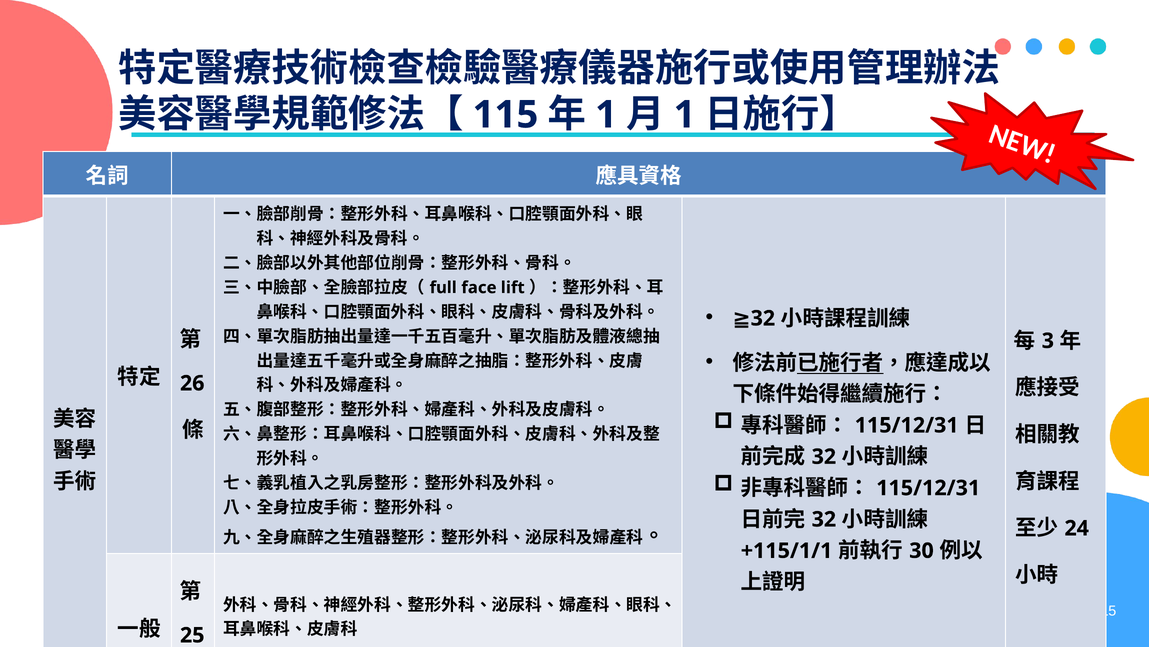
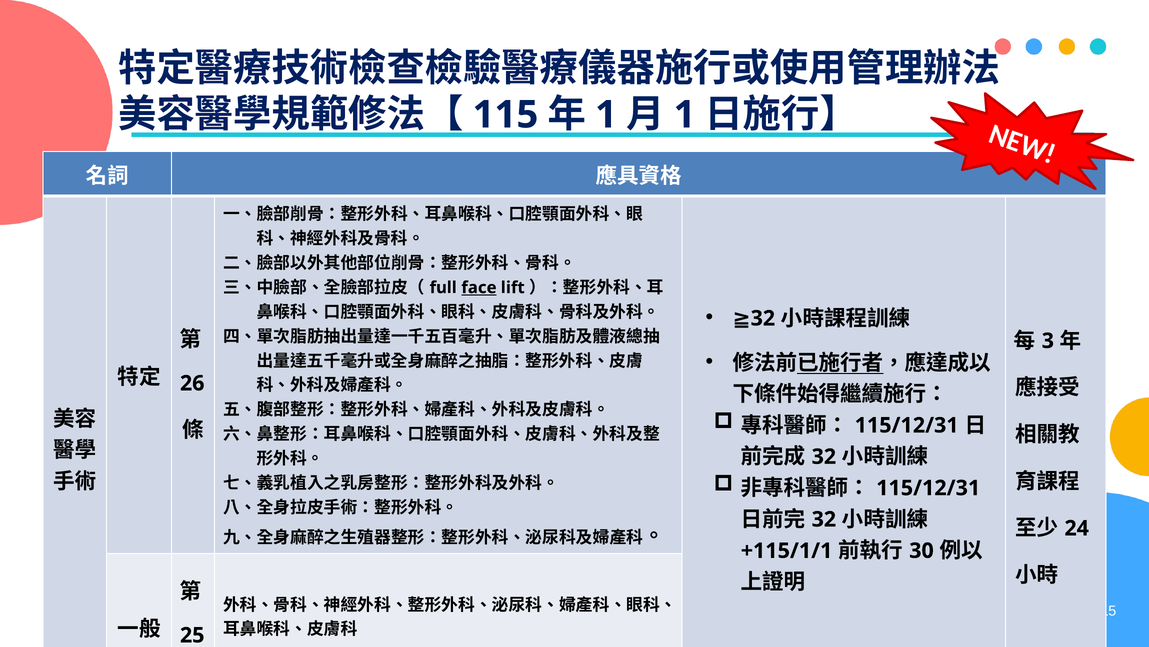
face underline: none -> present
